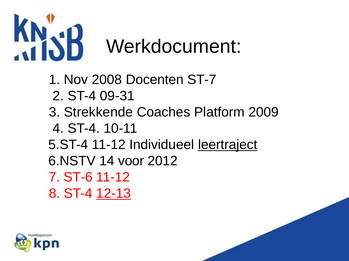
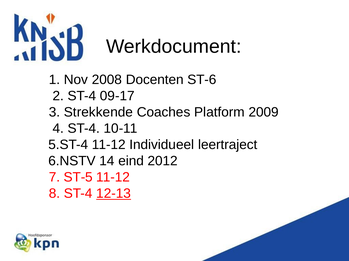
ST-7: ST-7 -> ST-6
09-31: 09-31 -> 09-17
leertraject underline: present -> none
voor: voor -> eind
ST-6: ST-6 -> ST-5
